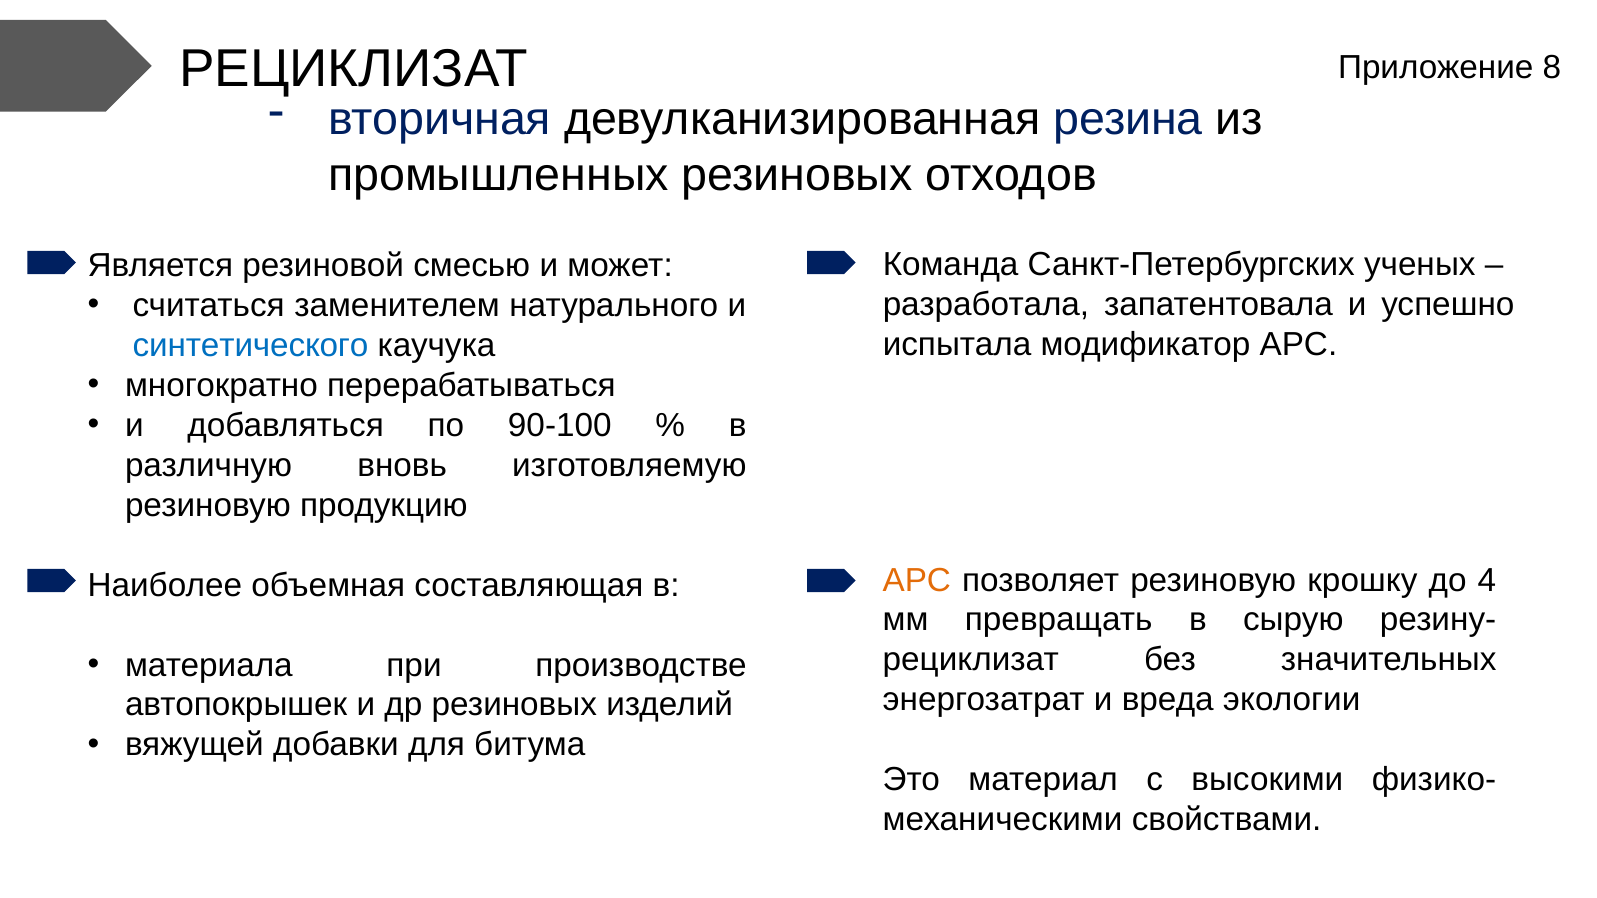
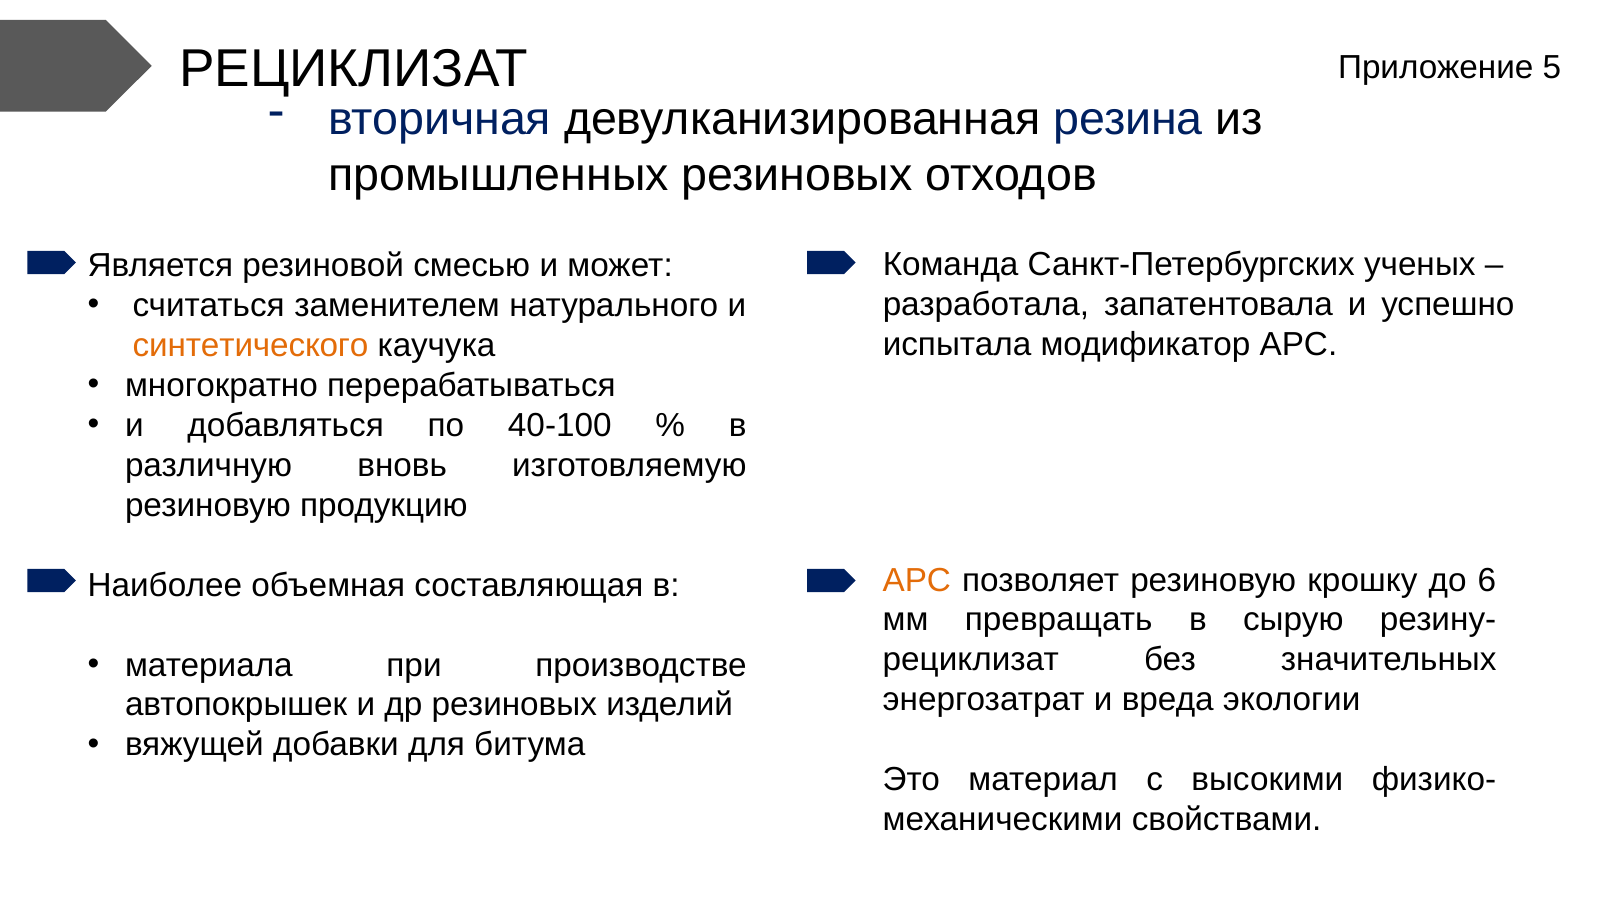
8: 8 -> 5
синтетического colour: blue -> orange
90-100: 90-100 -> 40-100
4: 4 -> 6
